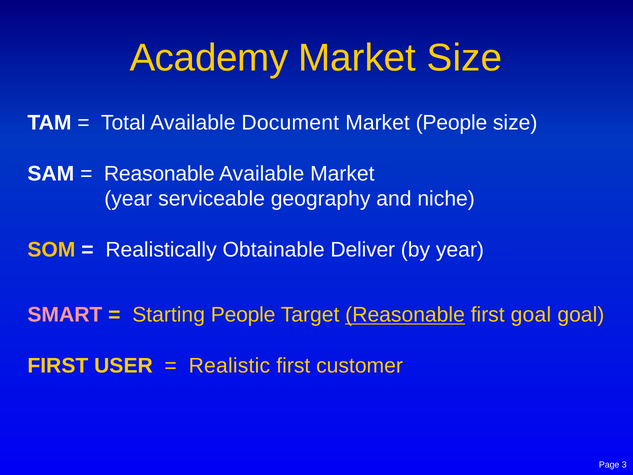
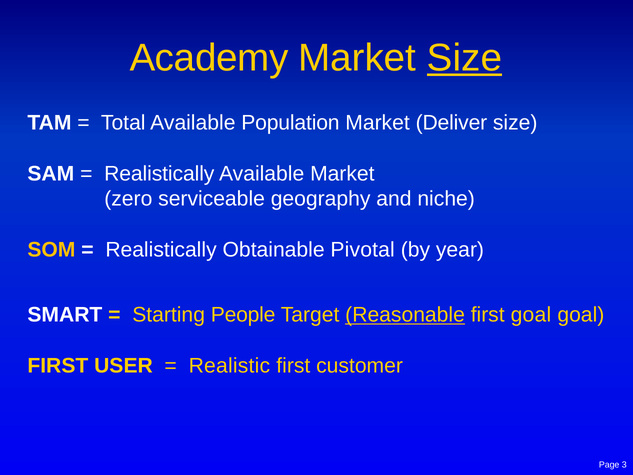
Size at (465, 58) underline: none -> present
Document: Document -> Population
Market People: People -> Deliver
Reasonable at (159, 173): Reasonable -> Realistically
year at (128, 199): year -> zero
Deliver: Deliver -> Pivotal
SMART colour: pink -> white
